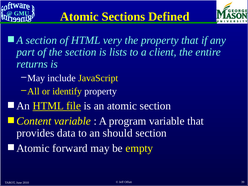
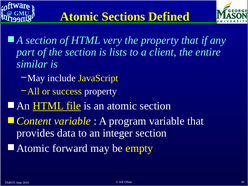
returns: returns -> similar
identify: identify -> success
should: should -> integer
